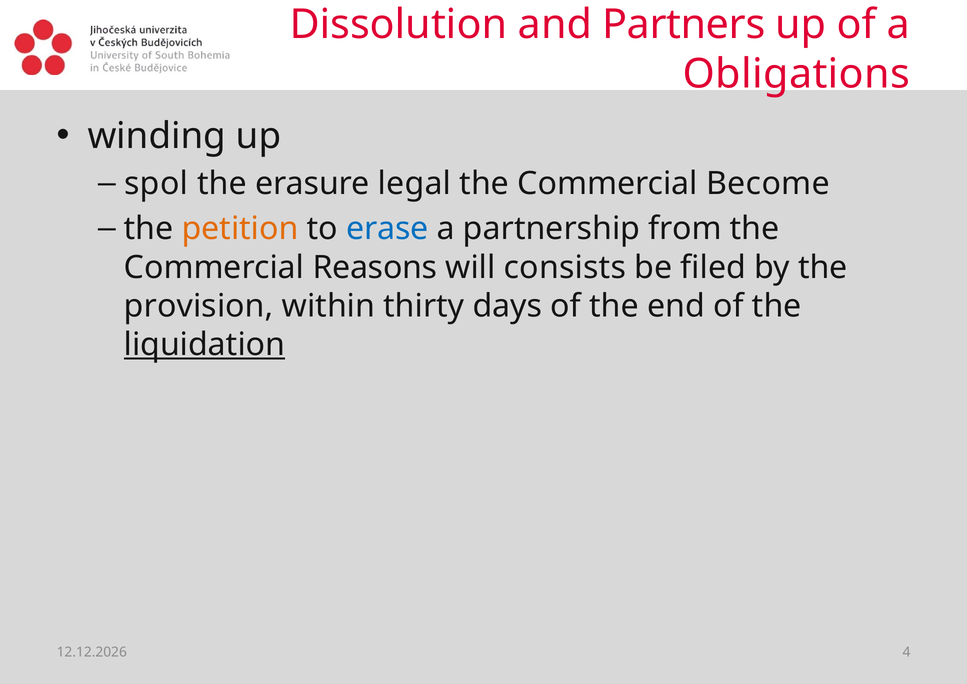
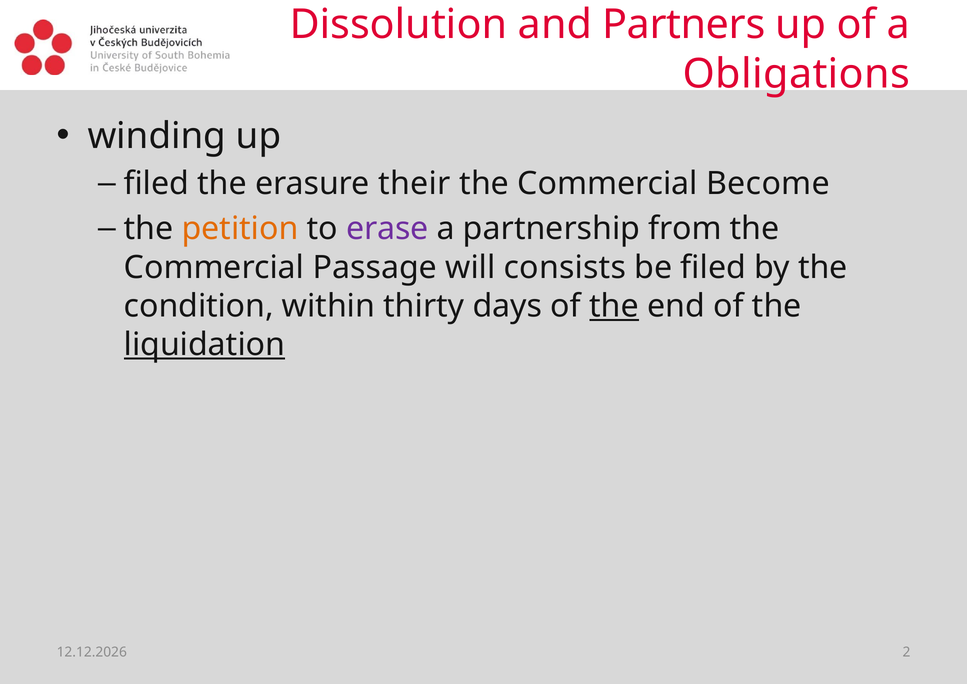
spol at (156, 184): spol -> filed
legal: legal -> their
erase colour: blue -> purple
Reasons: Reasons -> Passage
provision: provision -> condition
the at (614, 306) underline: none -> present
4: 4 -> 2
